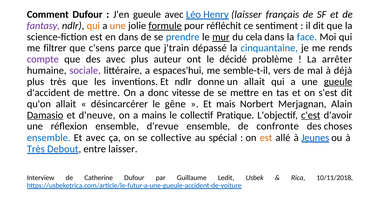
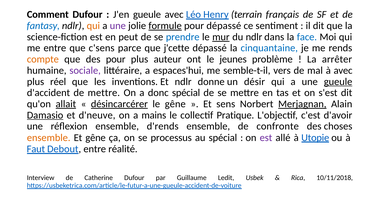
Henry laisser: laisser -> terrain
fantasy colour: purple -> blue
une at (118, 26) colour: orange -> purple
pour réfléchit: réfléchit -> dépassé
en dans: dans -> peut
du cela: cela -> ndlr
me filtrer: filtrer -> entre
j'train: j'train -> j'cette
compte colour: purple -> orange
des avec: avec -> pour
décidé: décidé -> jeunes
à déjà: déjà -> avec
plus très: très -> réel
un allait: allait -> désir
donc vitesse: vitesse -> spécial
allait at (66, 104) underline: none -> present
désincarcérer underline: none -> present
mais: mais -> sens
Merjagnan underline: none -> present
c'est underline: present -> none
d'revue: d'revue -> d'rends
ensemble at (49, 138) colour: blue -> orange
Et avec: avec -> gêne
collective: collective -> processus
est at (266, 138) colour: orange -> purple
Jeunes: Jeunes -> Utopie
Très at (36, 149): Très -> Faut
entre laisser: laisser -> réalité
